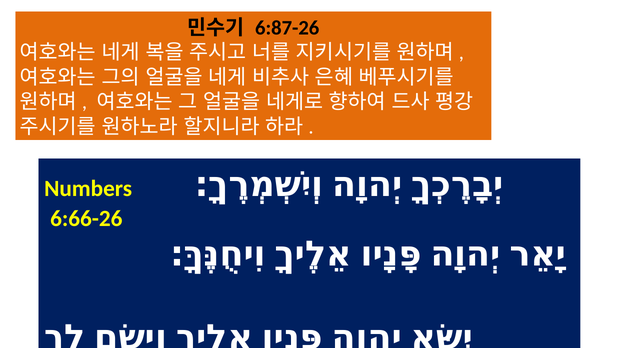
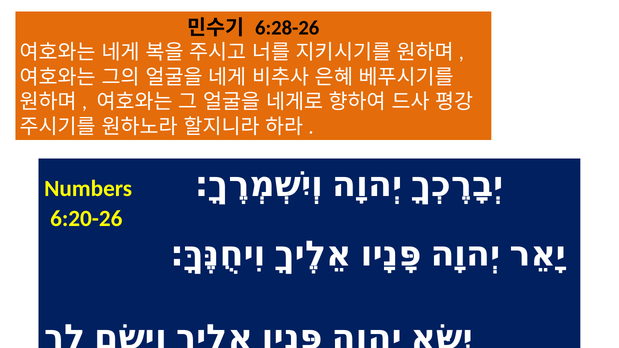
6:87-26: 6:87-26 -> 6:28-26
6:66-26: 6:66-26 -> 6:20-26
